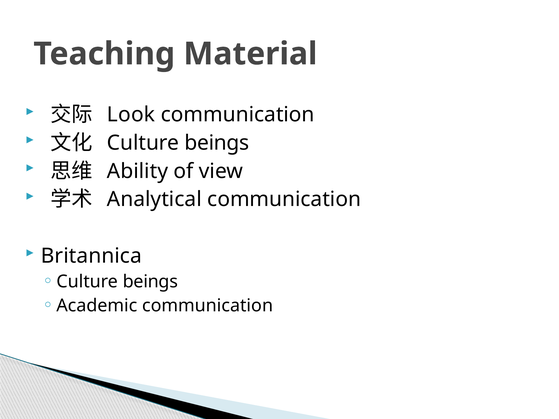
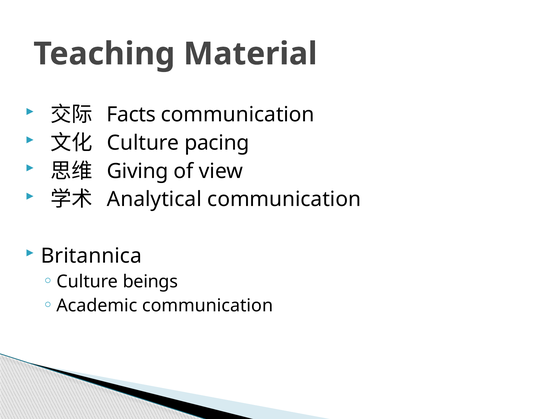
Look: Look -> Facts
beings at (217, 143): beings -> pacing
Ability: Ability -> Giving
